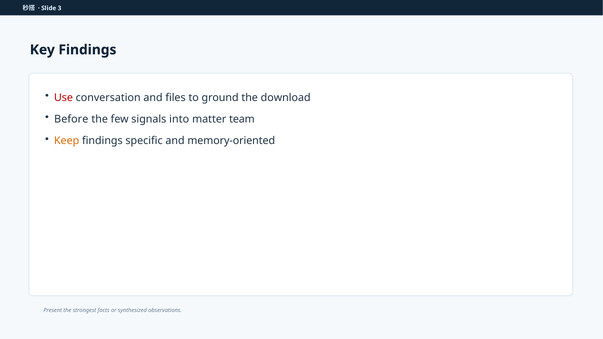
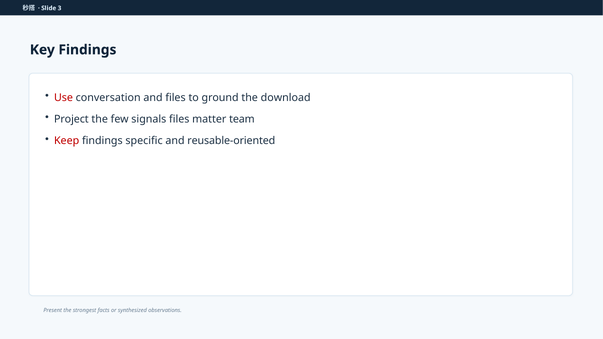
Before: Before -> Project
signals into: into -> files
Keep colour: orange -> red
memory-oriented: memory-oriented -> reusable-oriented
